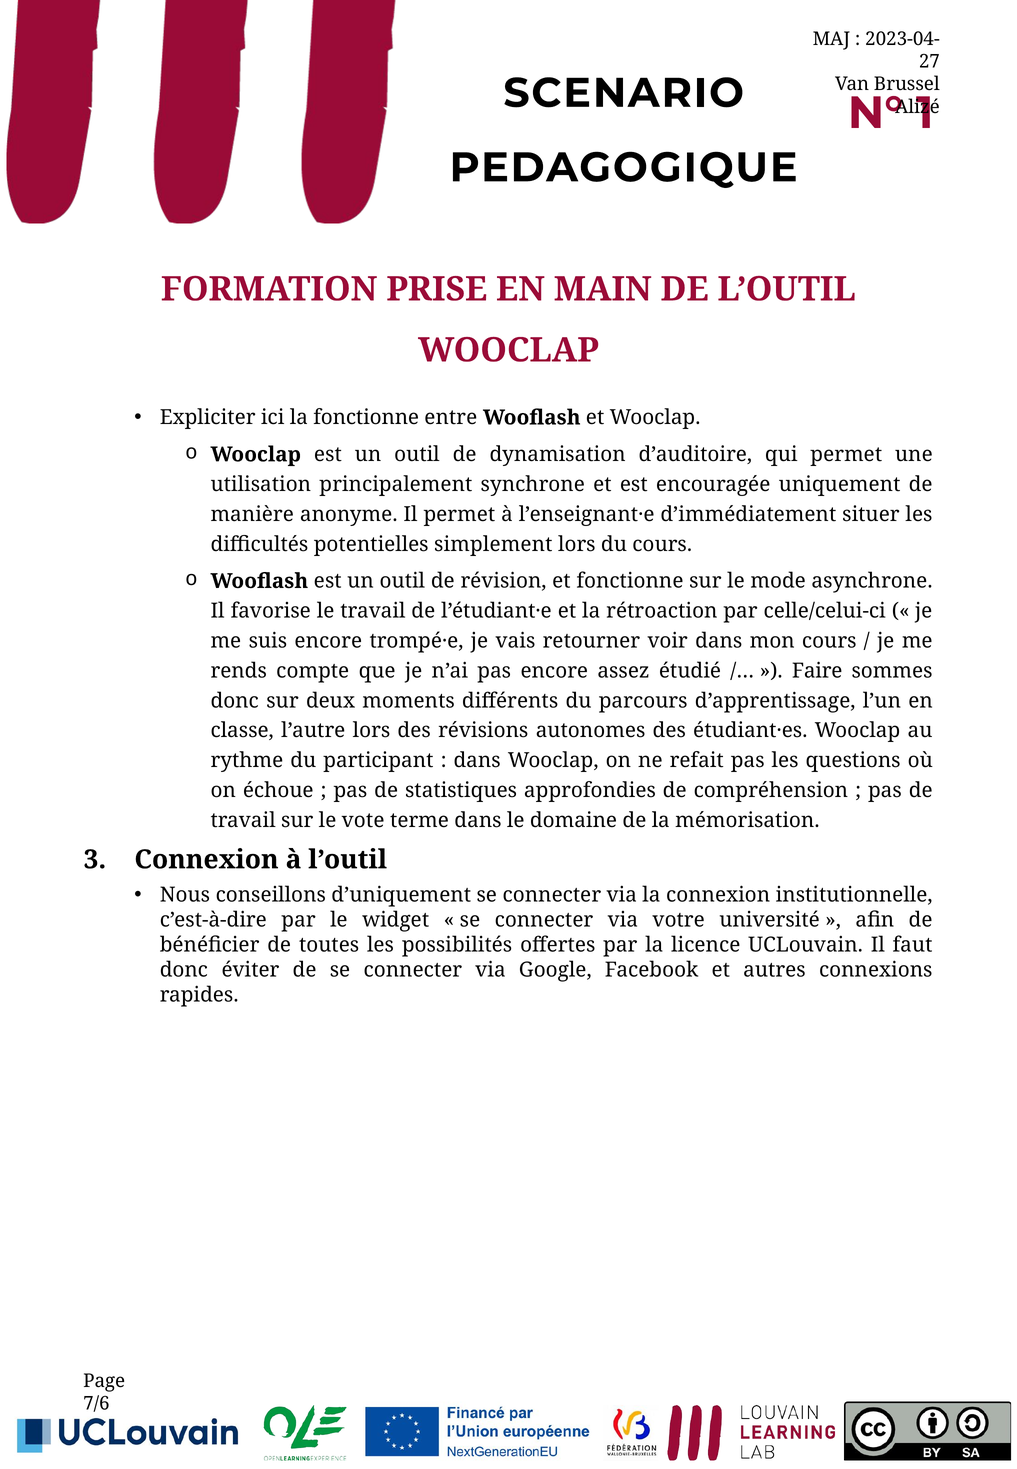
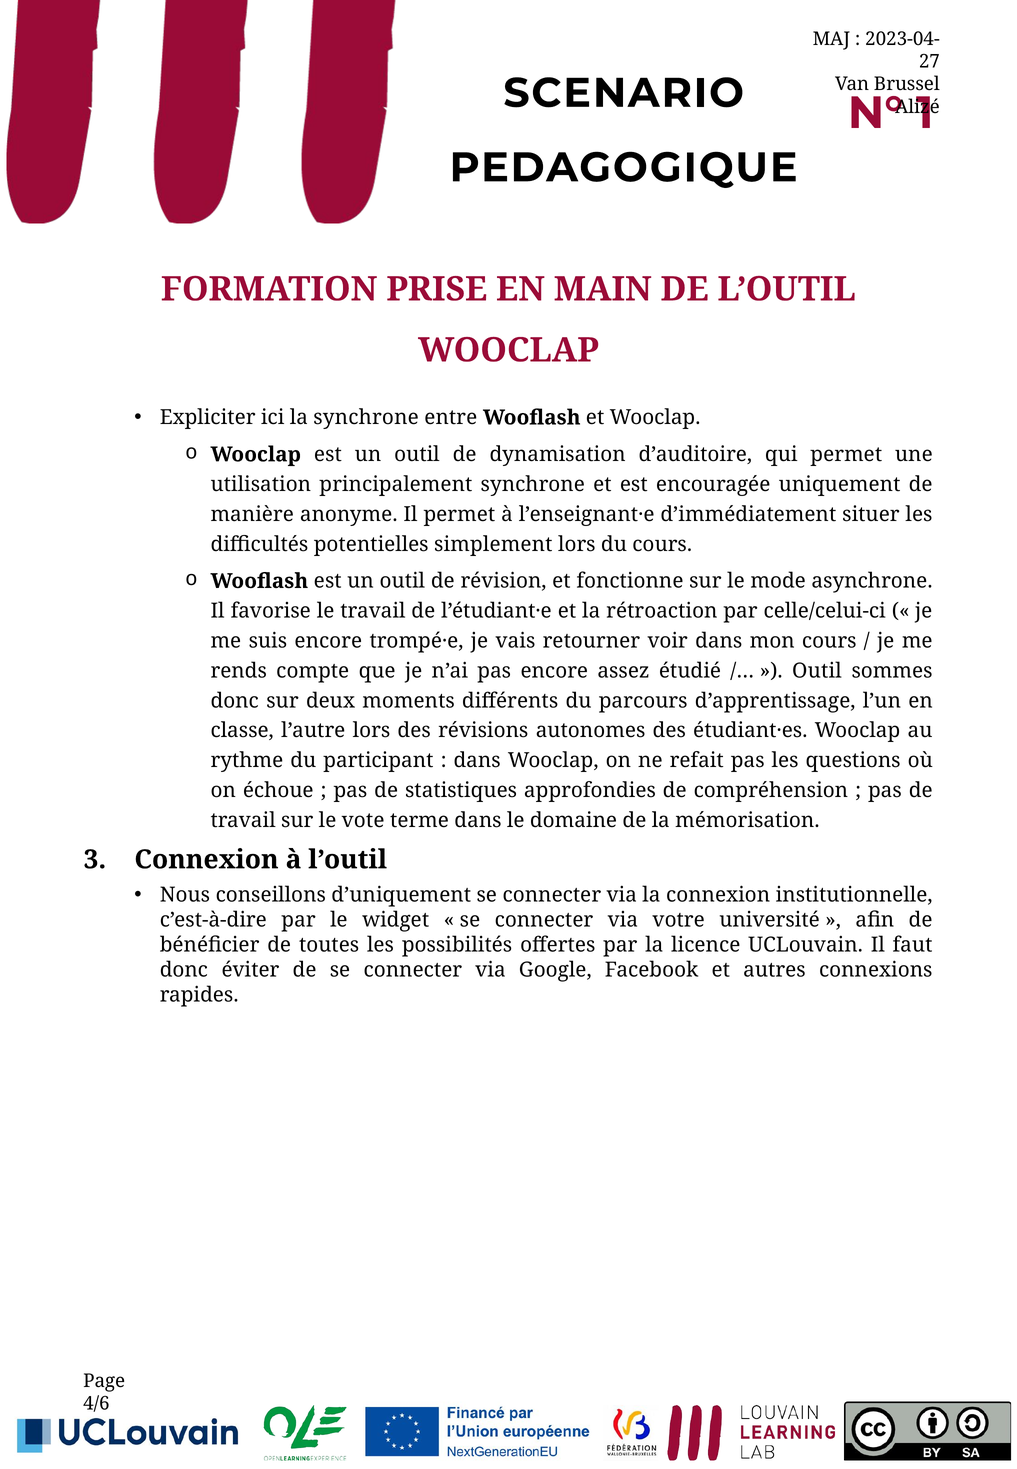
la fonctionne: fonctionne -> synchrone
Faire at (817, 671): Faire -> Outil
7/6: 7/6 -> 4/6
